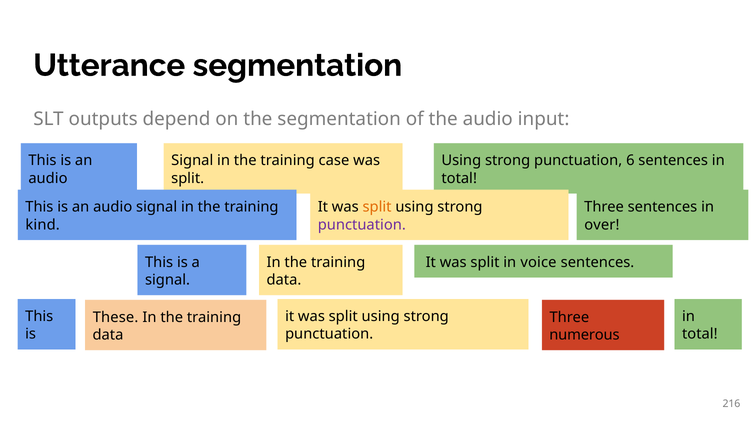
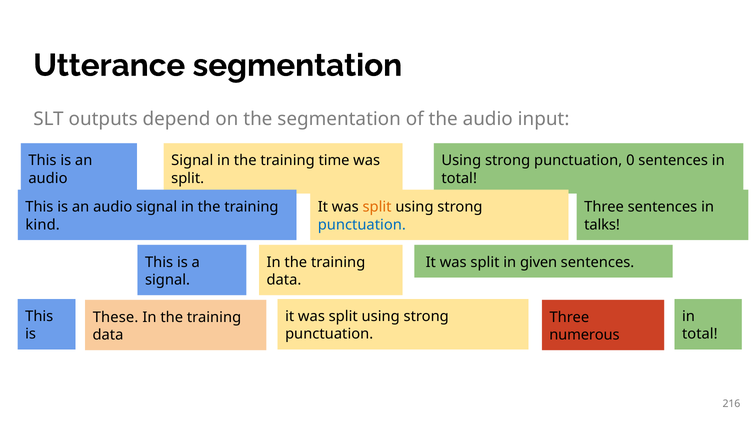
case: case -> time
6: 6 -> 0
punctuation at (362, 225) colour: purple -> blue
over: over -> talks
voice: voice -> given
